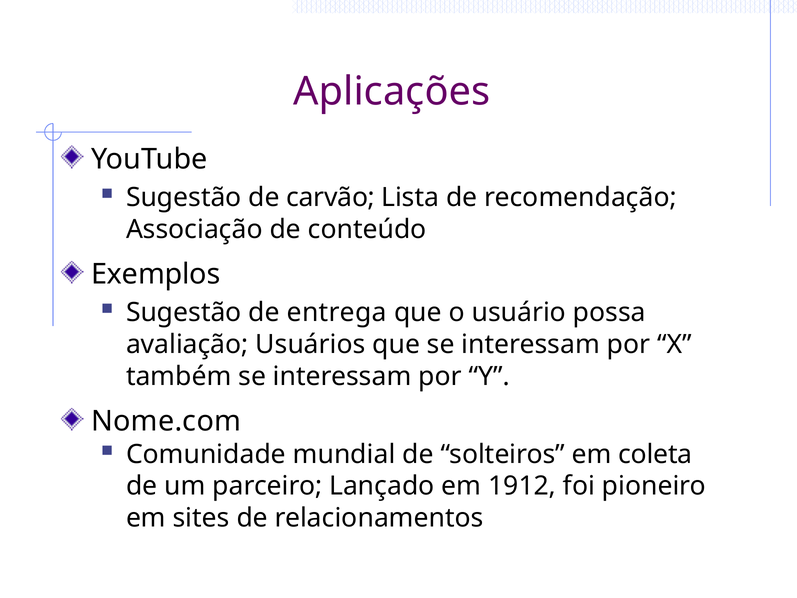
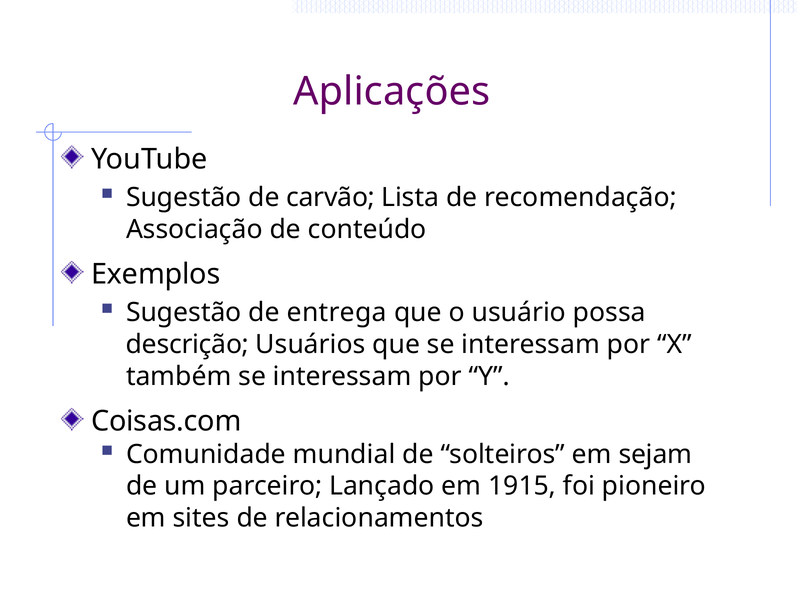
avaliação: avaliação -> descrição
Nome.com: Nome.com -> Coisas.com
coleta: coleta -> sejam
1912: 1912 -> 1915
